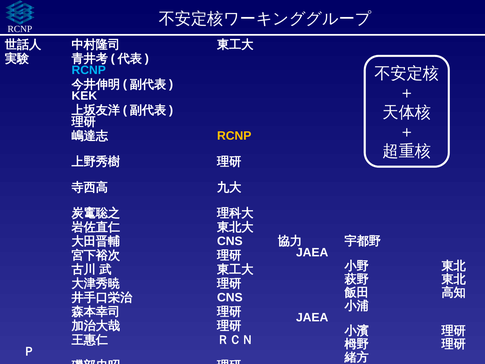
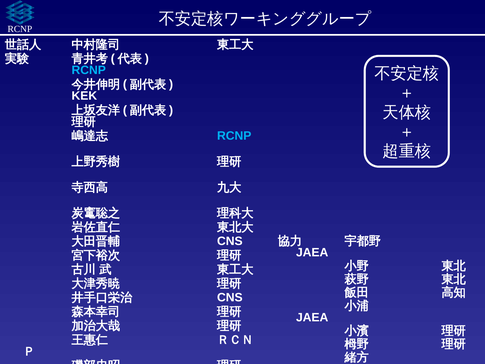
RCNP at (234, 136) colour: yellow -> light blue
